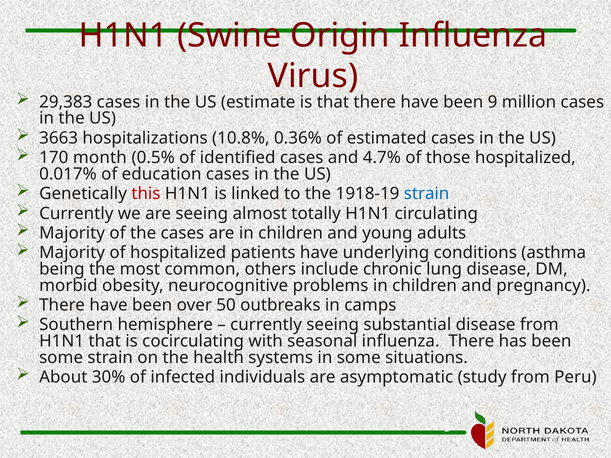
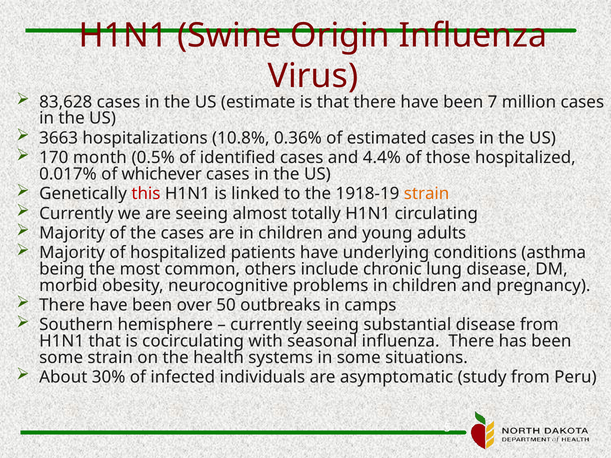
29,383: 29,383 -> 83,628
9: 9 -> 7
4.7%: 4.7% -> 4.4%
education: education -> whichever
strain at (427, 194) colour: blue -> orange
